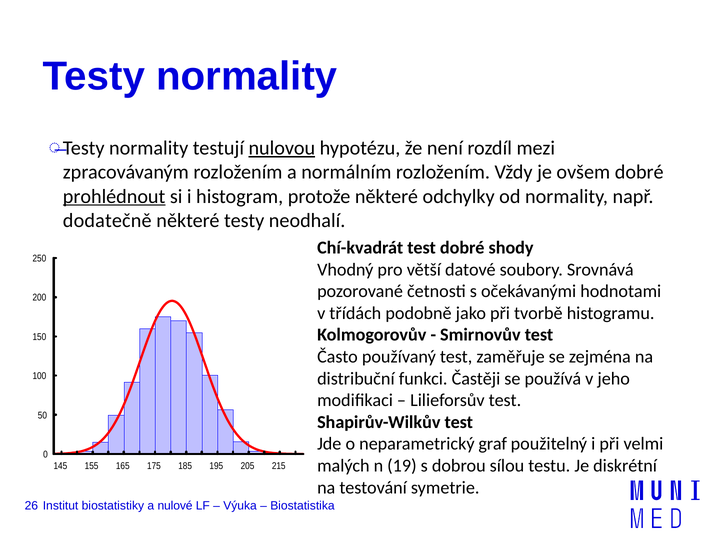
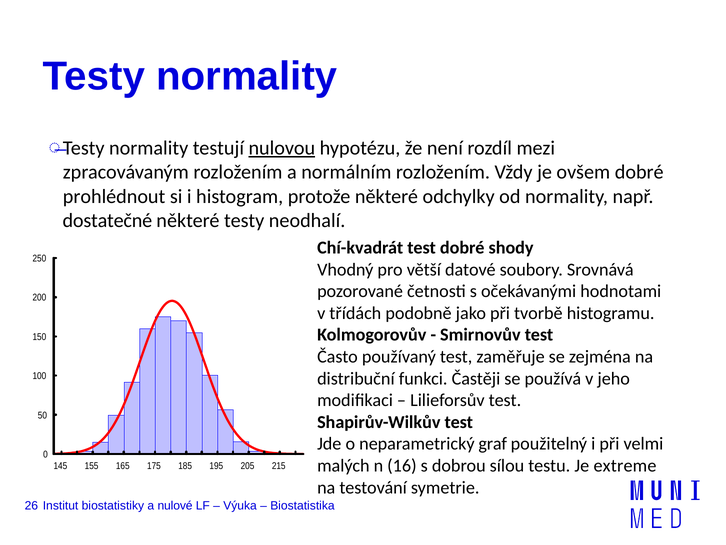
prohlédnout underline: present -> none
dodatečně: dodatečně -> dostatečné
19: 19 -> 16
diskrétní: diskrétní -> extreme
